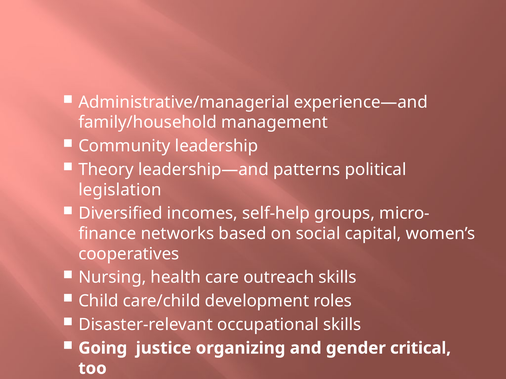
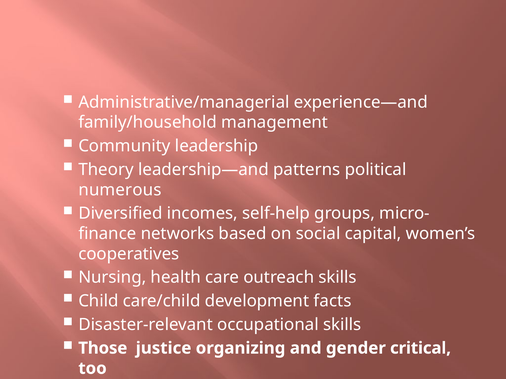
legislation: legislation -> numerous
roles: roles -> facts
Going: Going -> Those
